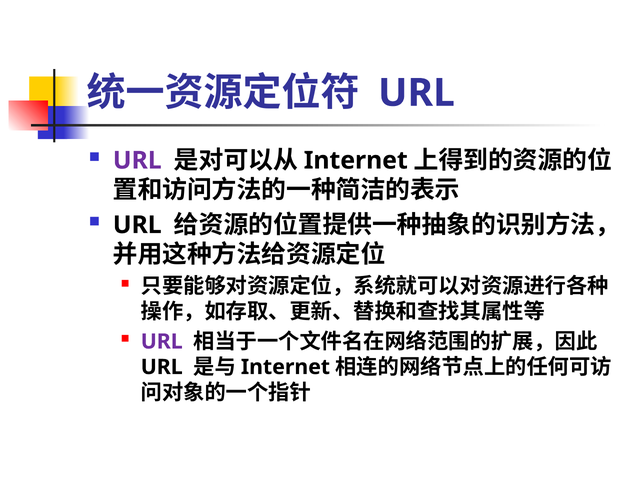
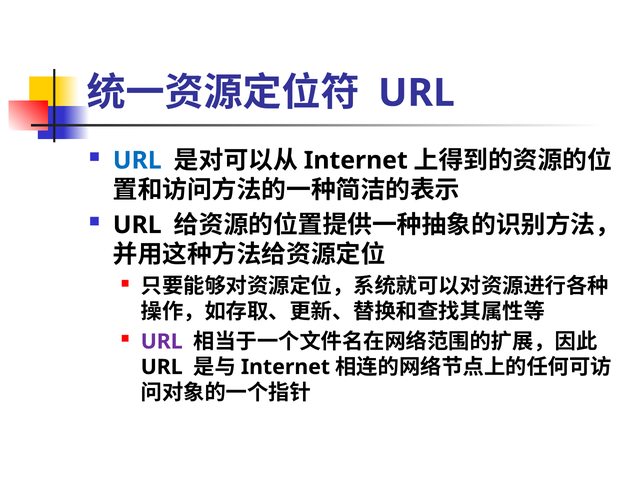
URL at (137, 161) colour: purple -> blue
